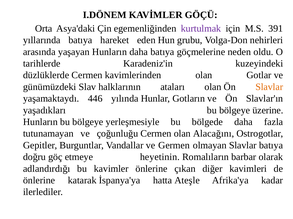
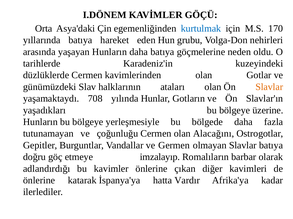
kurtulmak colour: purple -> blue
391: 391 -> 170
446: 446 -> 708
heyetinin: heyetinin -> imzalayıp
Ateşle: Ateşle -> Vardır
